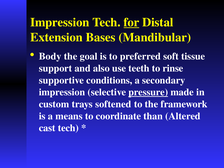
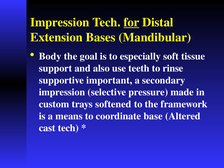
preferred: preferred -> especially
conditions: conditions -> important
pressure underline: present -> none
than: than -> base
